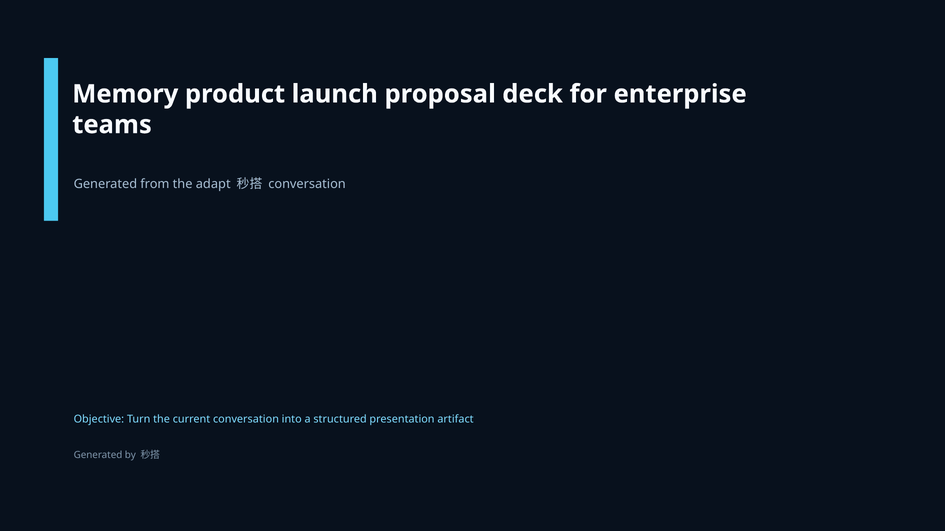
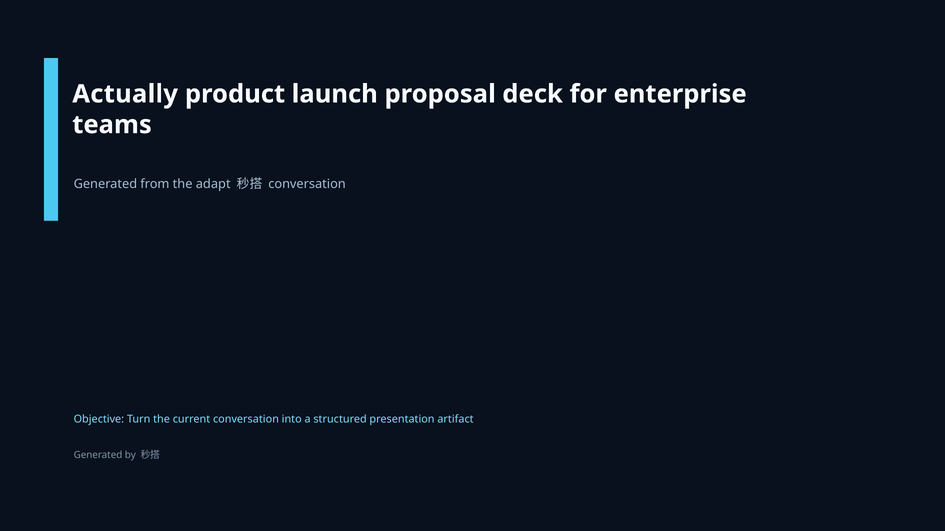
Memory: Memory -> Actually
